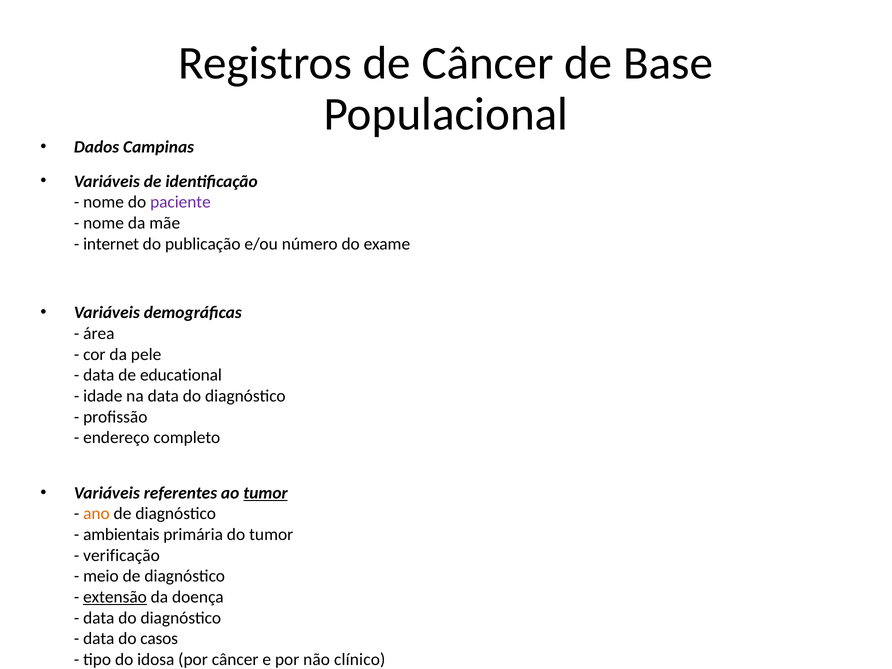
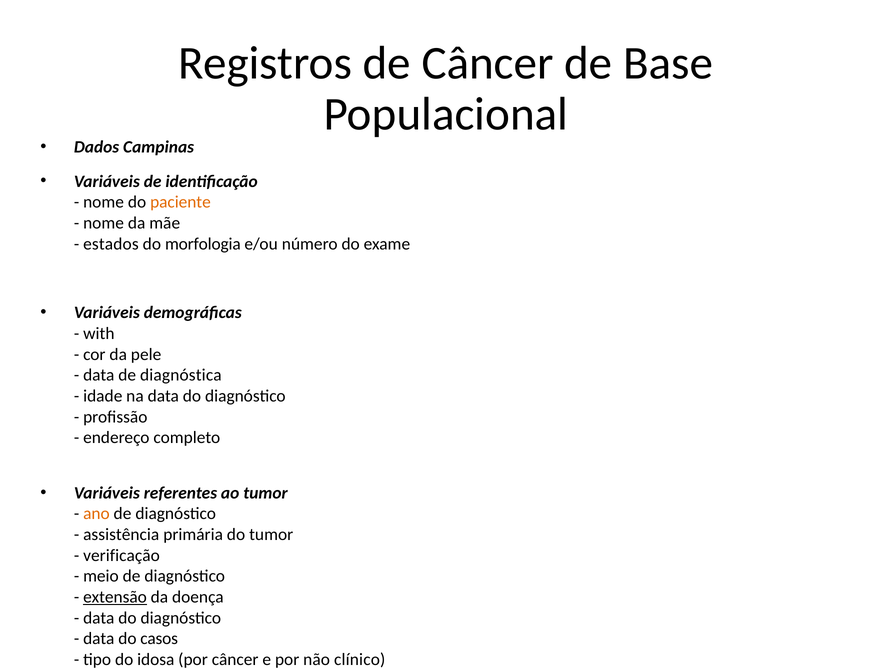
paciente colour: purple -> orange
internet: internet -> estados
publicação: publicação -> morfologia
área: área -> with
educational: educational -> diagnóstica
tumor at (265, 493) underline: present -> none
ambientais: ambientais -> assistência
